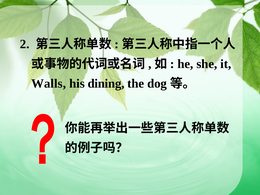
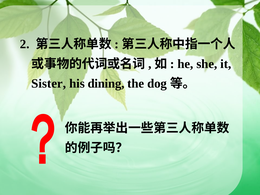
Walls: Walls -> Sister
